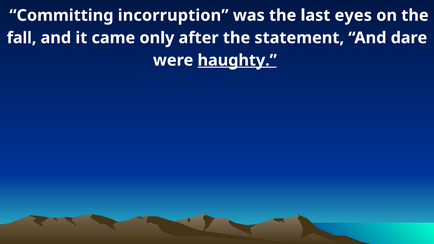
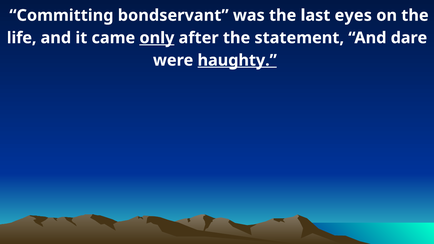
incorruption: incorruption -> bondservant
fall: fall -> life
only underline: none -> present
